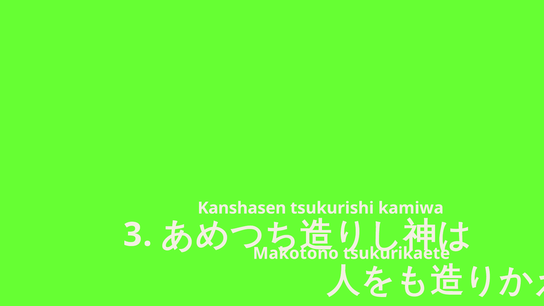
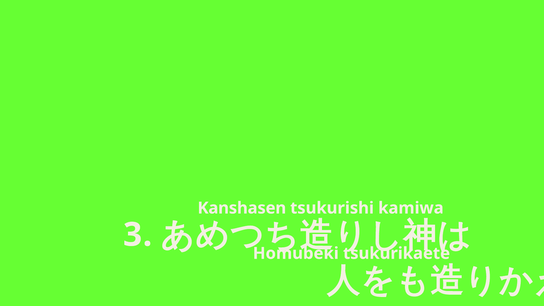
Makotono: Makotono -> Homubeki
